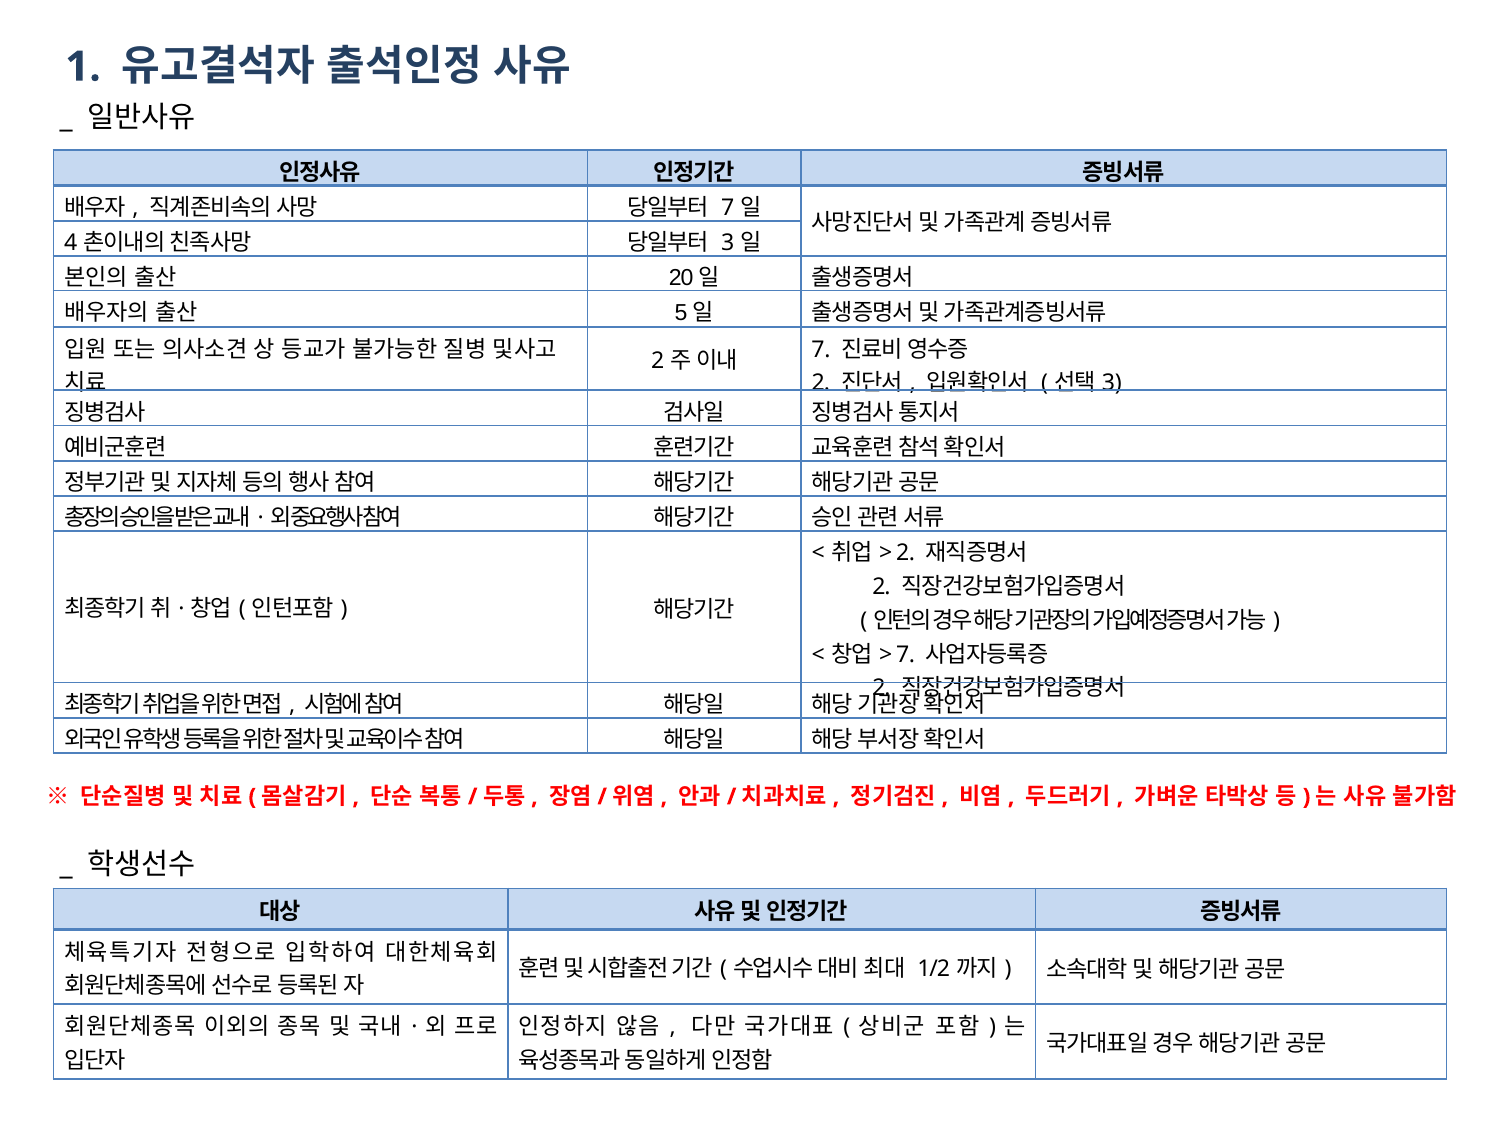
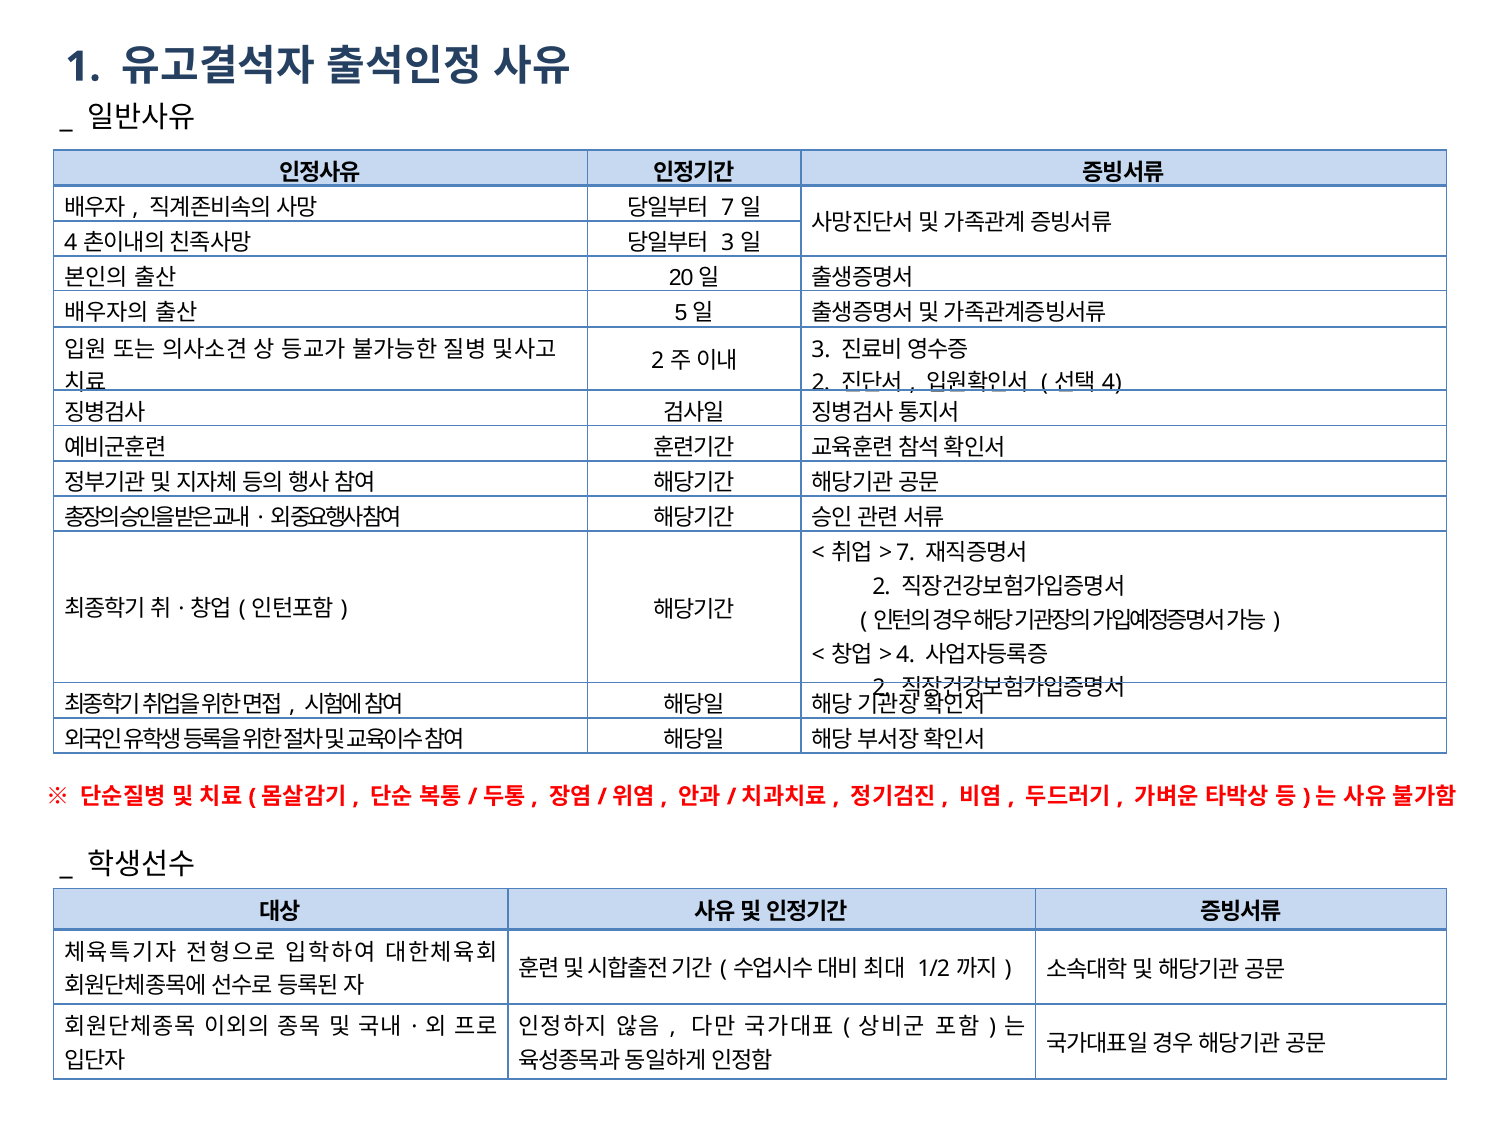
7 at (821, 349): 7 -> 3
3 at (1112, 383): 3 -> 4
2 at (906, 553): 2 -> 7
7 at (906, 655): 7 -> 4
